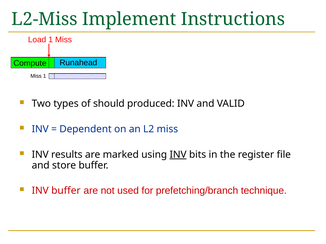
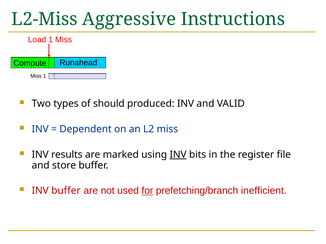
Implement: Implement -> Aggressive
for underline: none -> present
technique: technique -> inefficient
